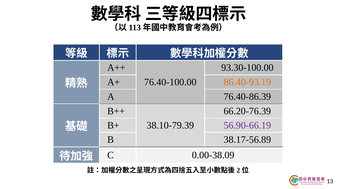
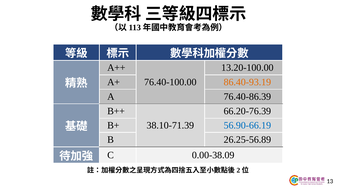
93.30-100.00: 93.30-100.00 -> 13.20-100.00
38.10-79.39: 38.10-79.39 -> 38.10-71.39
56.90-66.19 colour: purple -> blue
38.17-56.89: 38.17-56.89 -> 26.25-56.89
